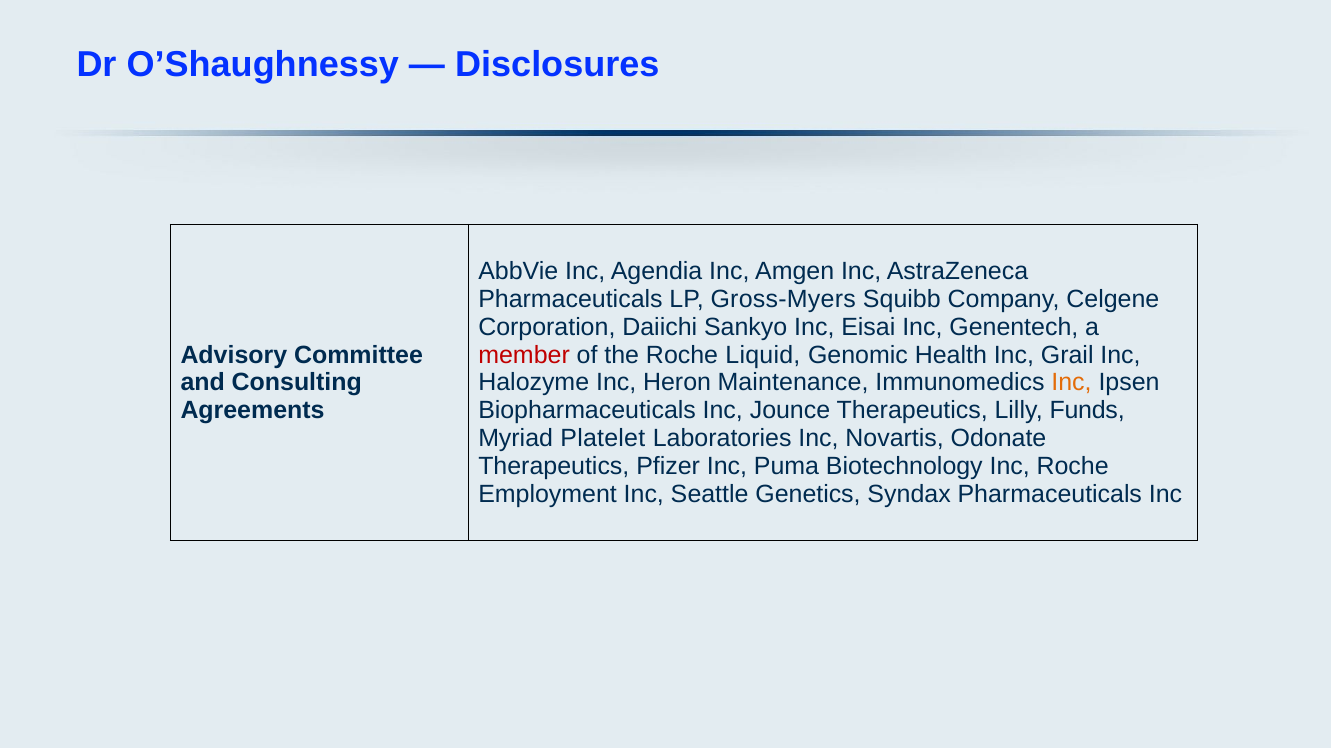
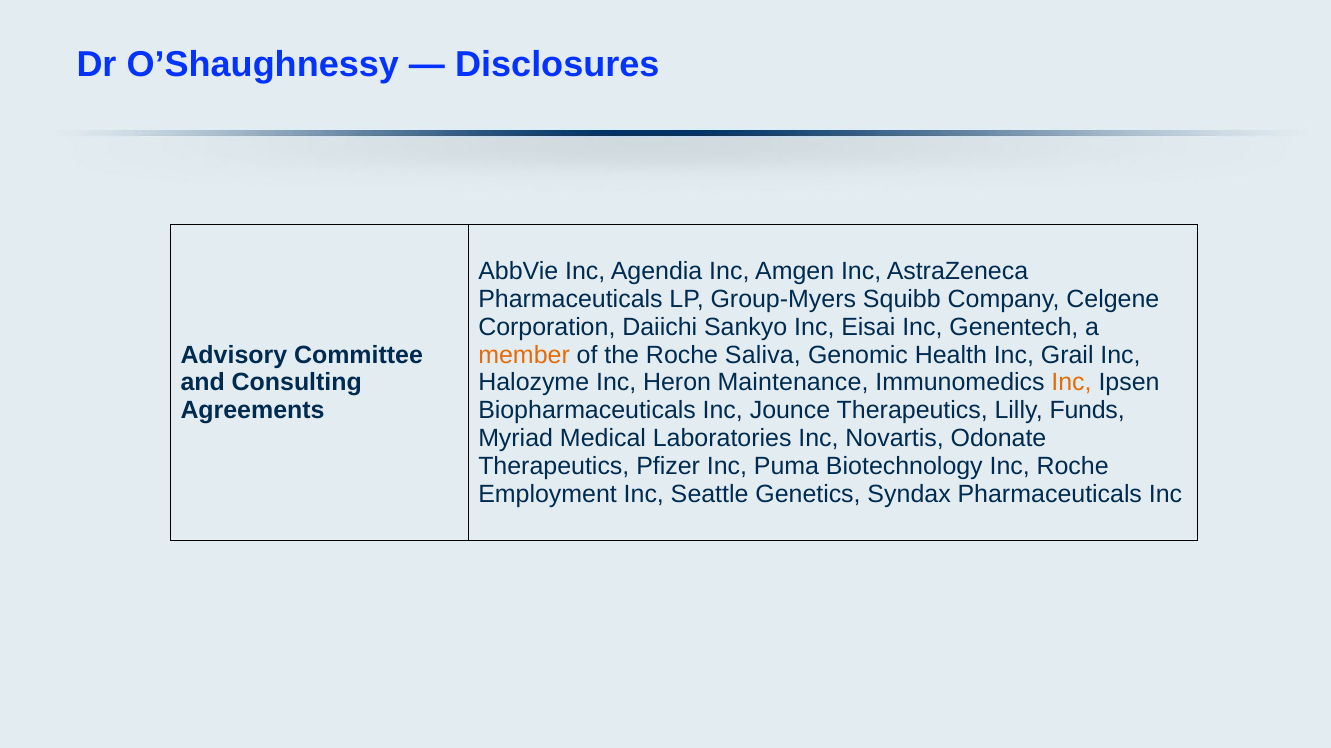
Gross-Myers: Gross-Myers -> Group-Myers
member colour: red -> orange
Liquid: Liquid -> Saliva
Platelet: Platelet -> Medical
